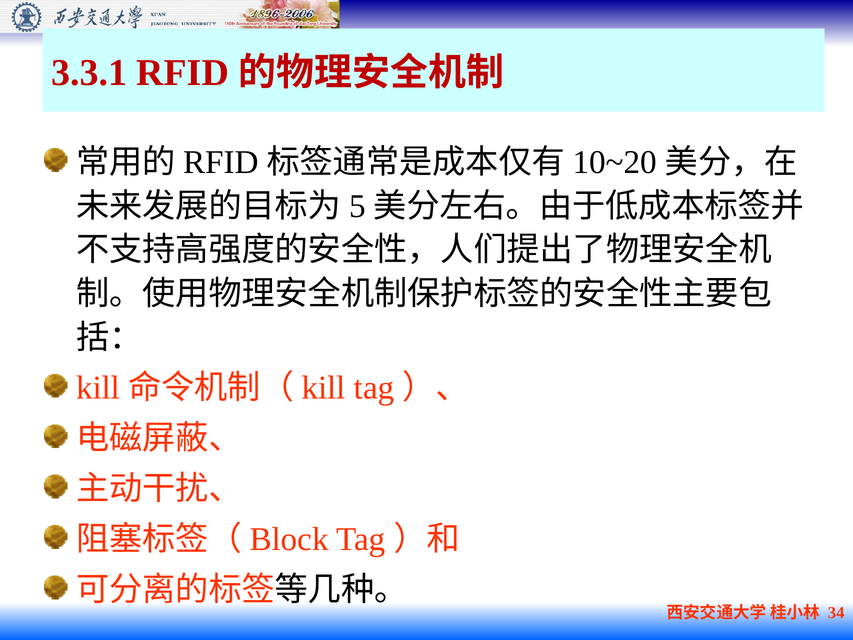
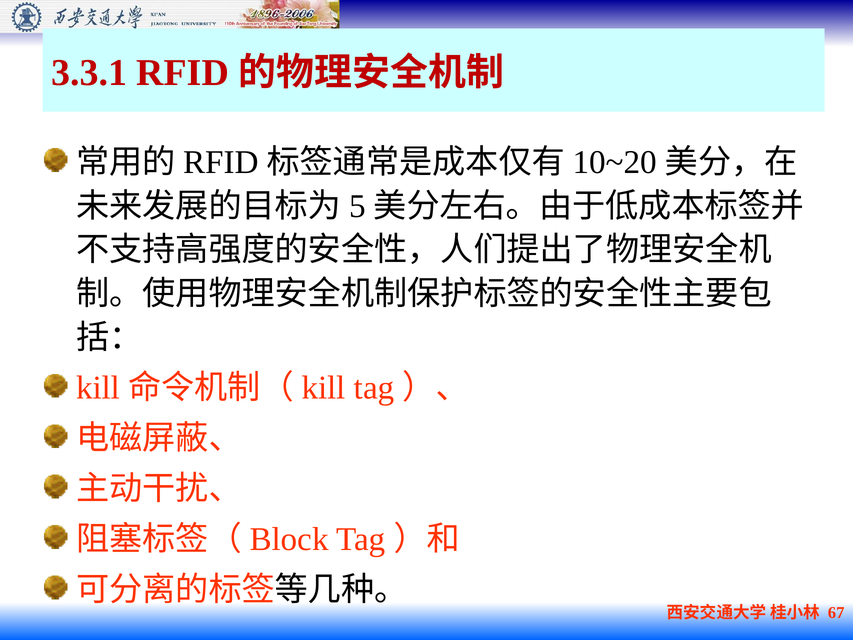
34: 34 -> 67
